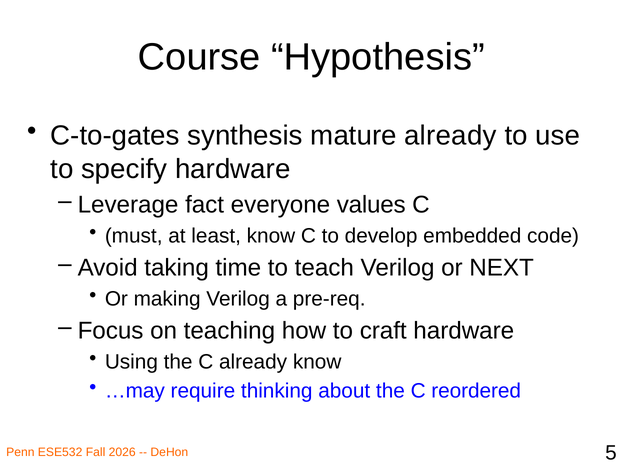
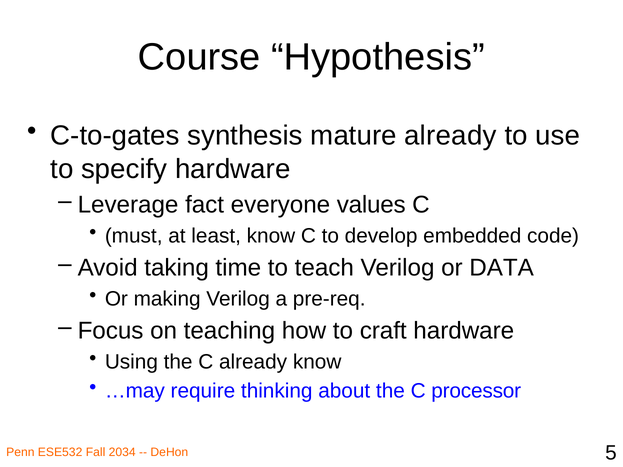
NEXT: NEXT -> DATA
reordered: reordered -> processor
2026: 2026 -> 2034
